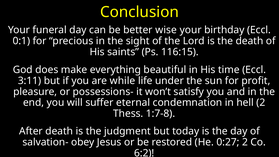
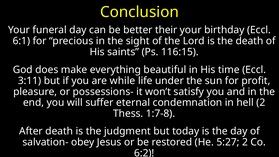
wise: wise -> their
0:1: 0:1 -> 6:1
0:27: 0:27 -> 5:27
